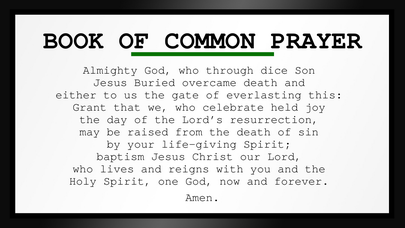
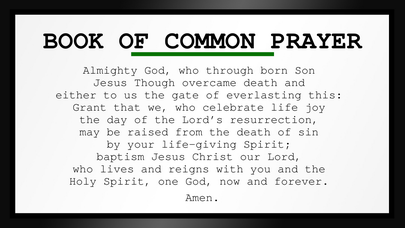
dice: dice -> born
Buried: Buried -> Though
held: held -> life
